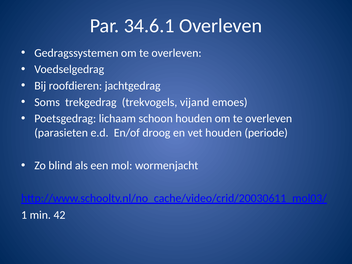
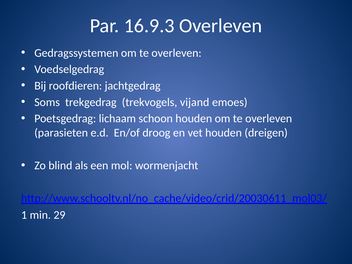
34.6.1: 34.6.1 -> 16.9.3
periode: periode -> dreigen
42: 42 -> 29
